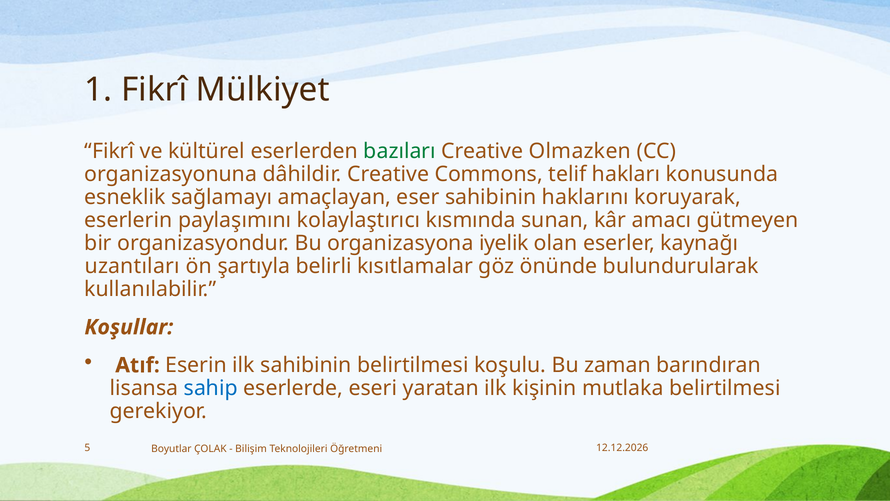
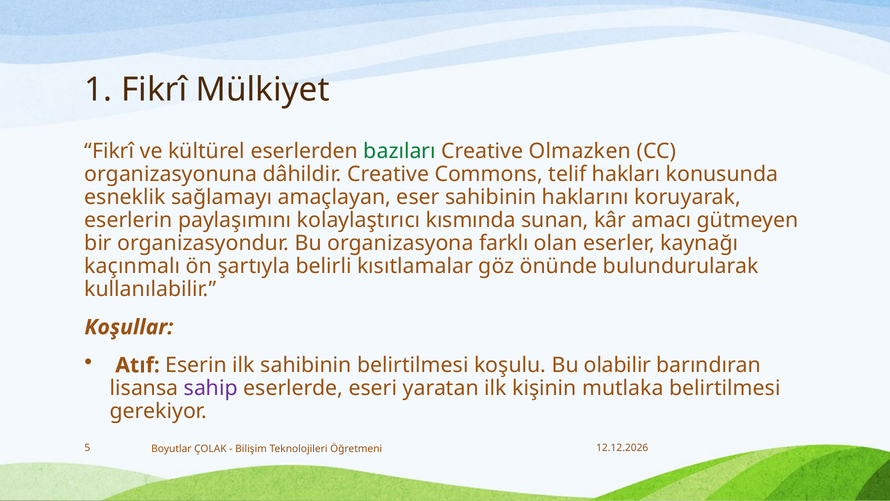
iyelik: iyelik -> farklı
uzantıları: uzantıları -> kaçınmalı
zaman: zaman -> olabilir
sahip colour: blue -> purple
